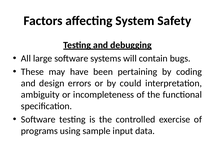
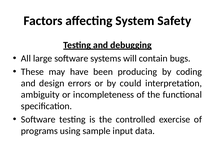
pertaining: pertaining -> producing
